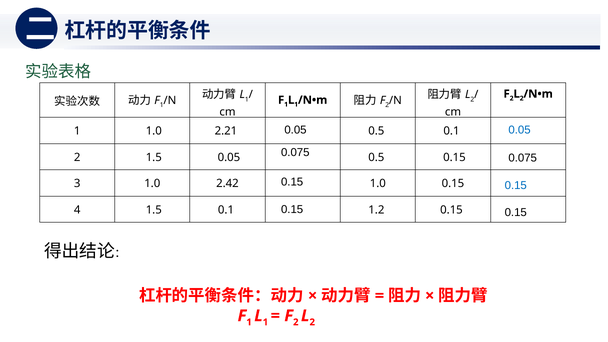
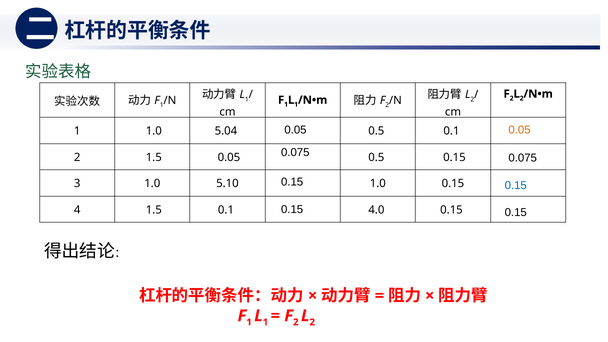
0.05 at (520, 130) colour: blue -> orange
2.21: 2.21 -> 5.04
2.42: 2.42 -> 5.10
1.2: 1.2 -> 4.0
